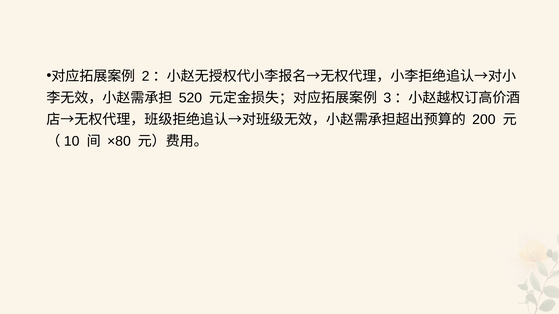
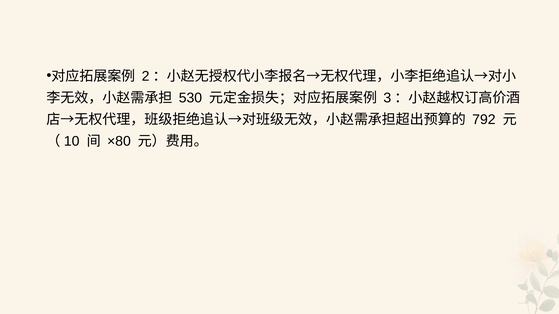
520: 520 -> 530
200: 200 -> 792
